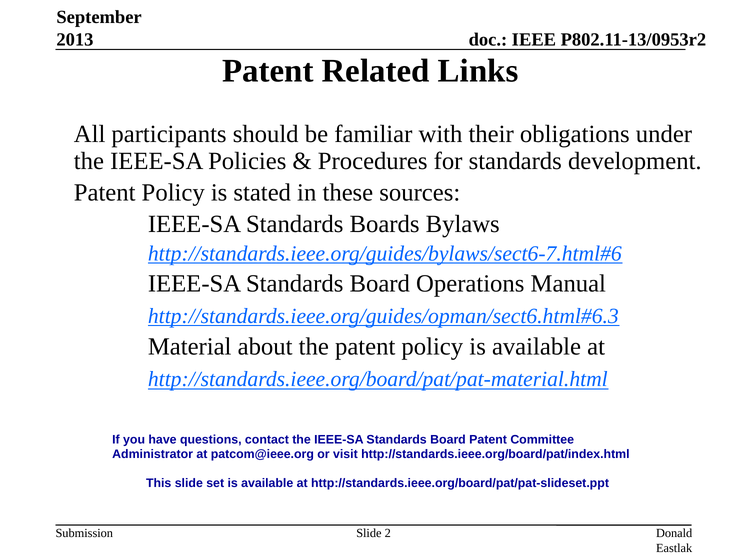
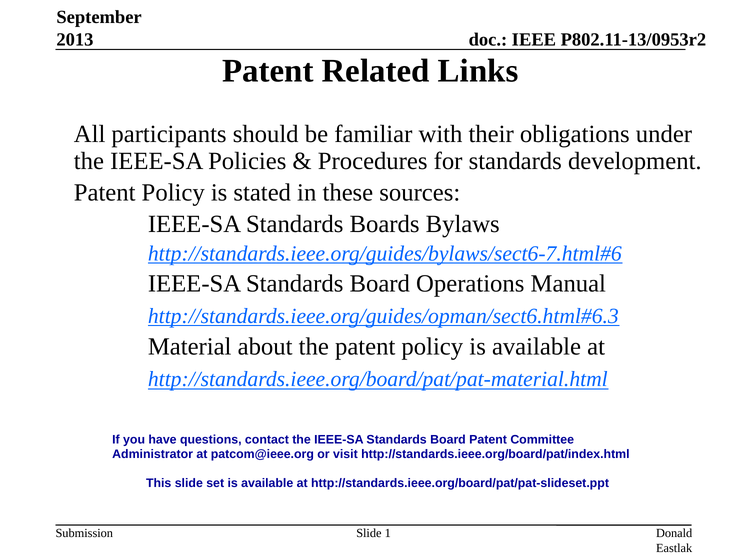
2: 2 -> 1
